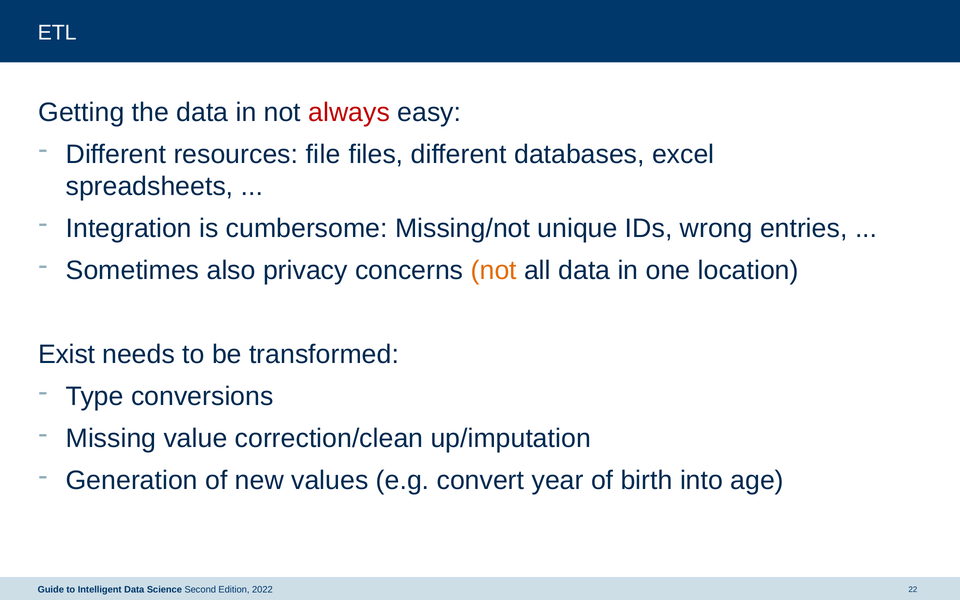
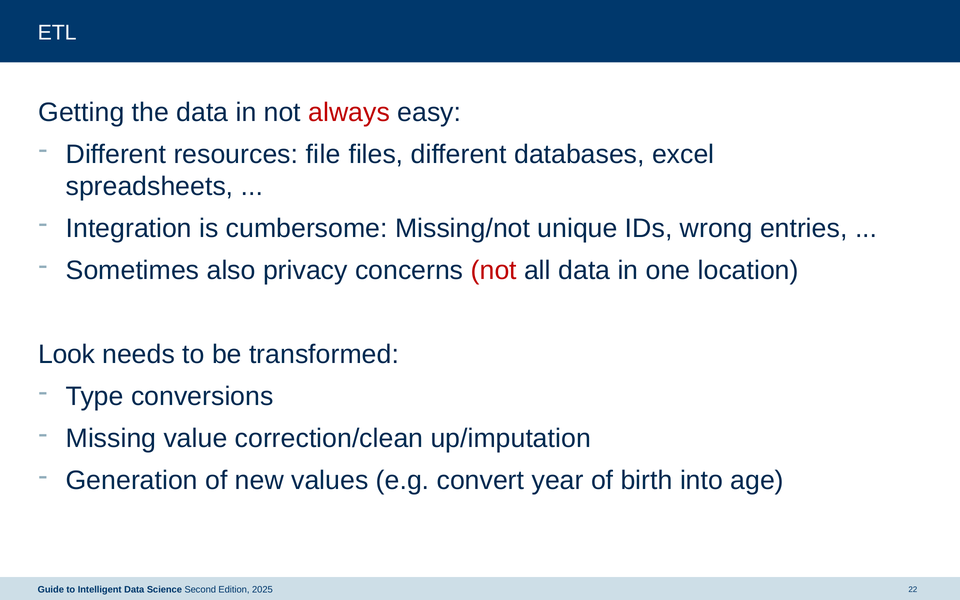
not at (494, 270) colour: orange -> red
Exist: Exist -> Look
2022: 2022 -> 2025
